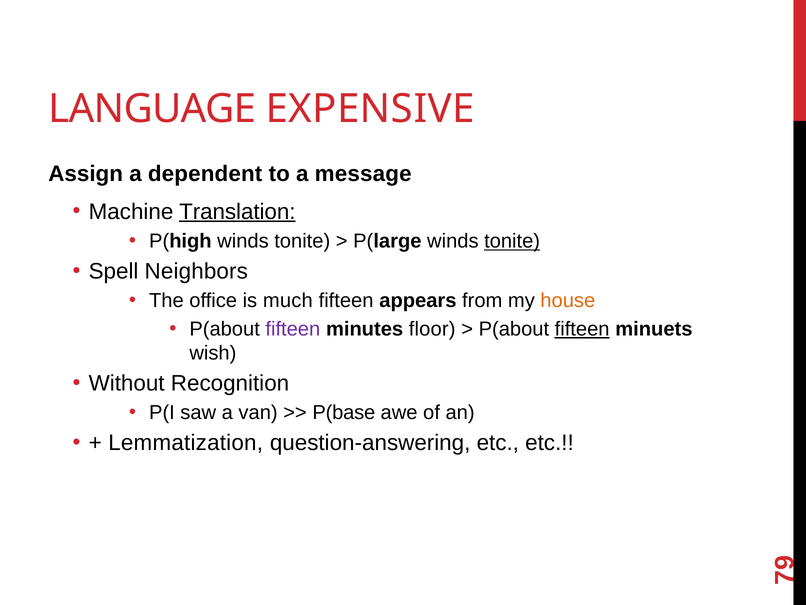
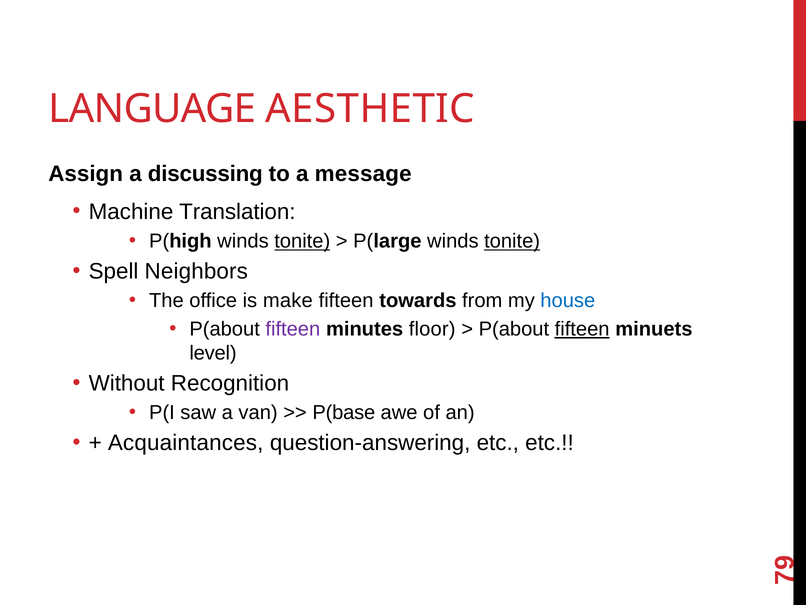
EXPENSIVE: EXPENSIVE -> AESTHETIC
dependent: dependent -> discussing
Translation underline: present -> none
tonite at (302, 241) underline: none -> present
much: much -> make
appears: appears -> towards
house colour: orange -> blue
wish: wish -> level
Lemmatization: Lemmatization -> Acquaintances
